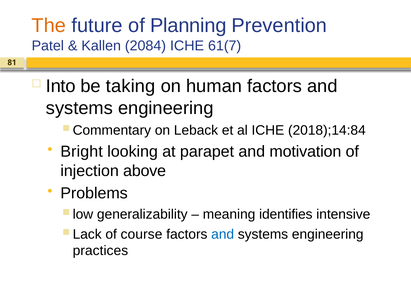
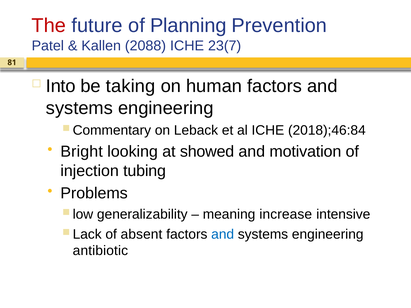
The colour: orange -> red
2084: 2084 -> 2088
61(7: 61(7 -> 23(7
2018);14:84: 2018);14:84 -> 2018);46:84
parapet: parapet -> showed
above: above -> tubing
identifies: identifies -> increase
course: course -> absent
practices: practices -> antibiotic
